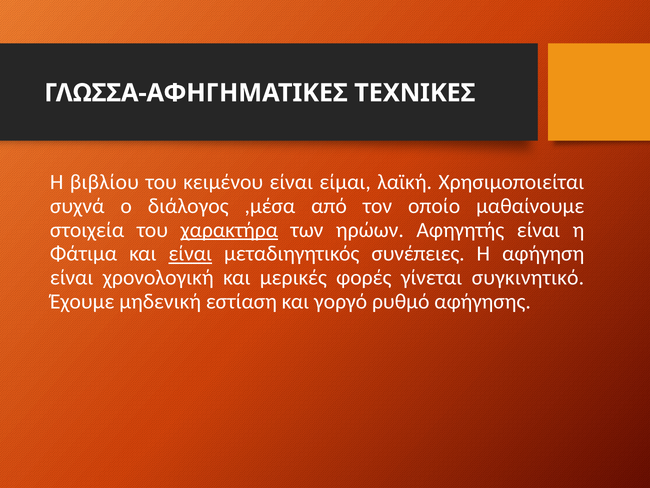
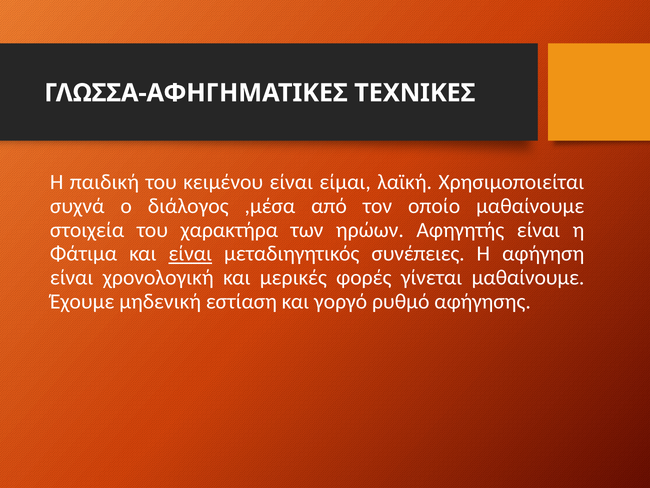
βιβλίου: βιβλίου -> παιδική
χαρακτήρα underline: present -> none
γίνεται συγκινητικό: συγκινητικό -> μαθαίνουμε
